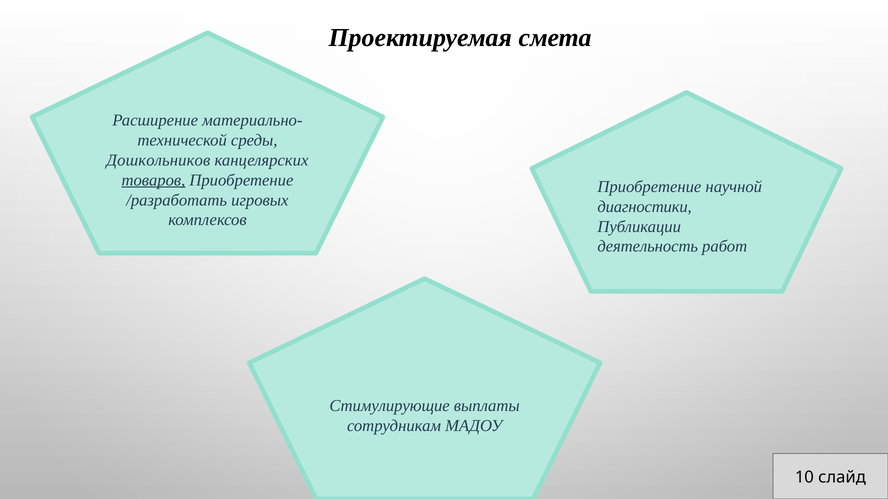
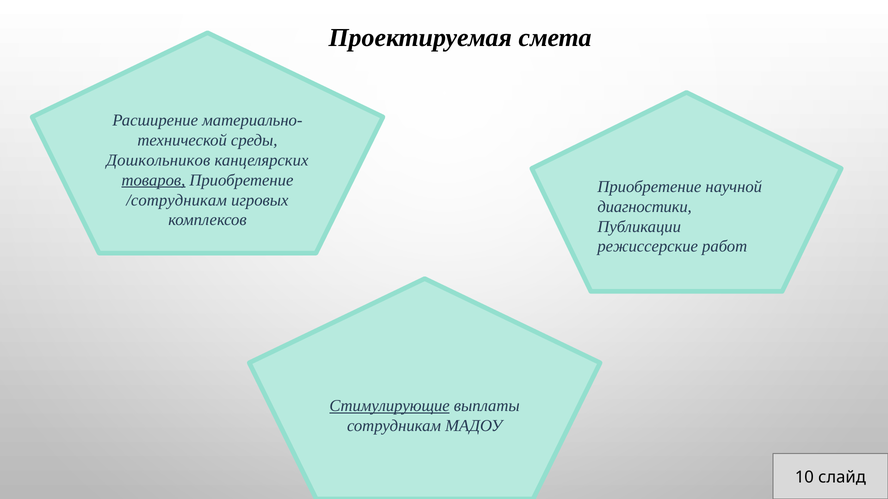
/разработать: /разработать -> /сотрудникам
деятельность: деятельность -> режиссерские
Стимулирующие underline: none -> present
